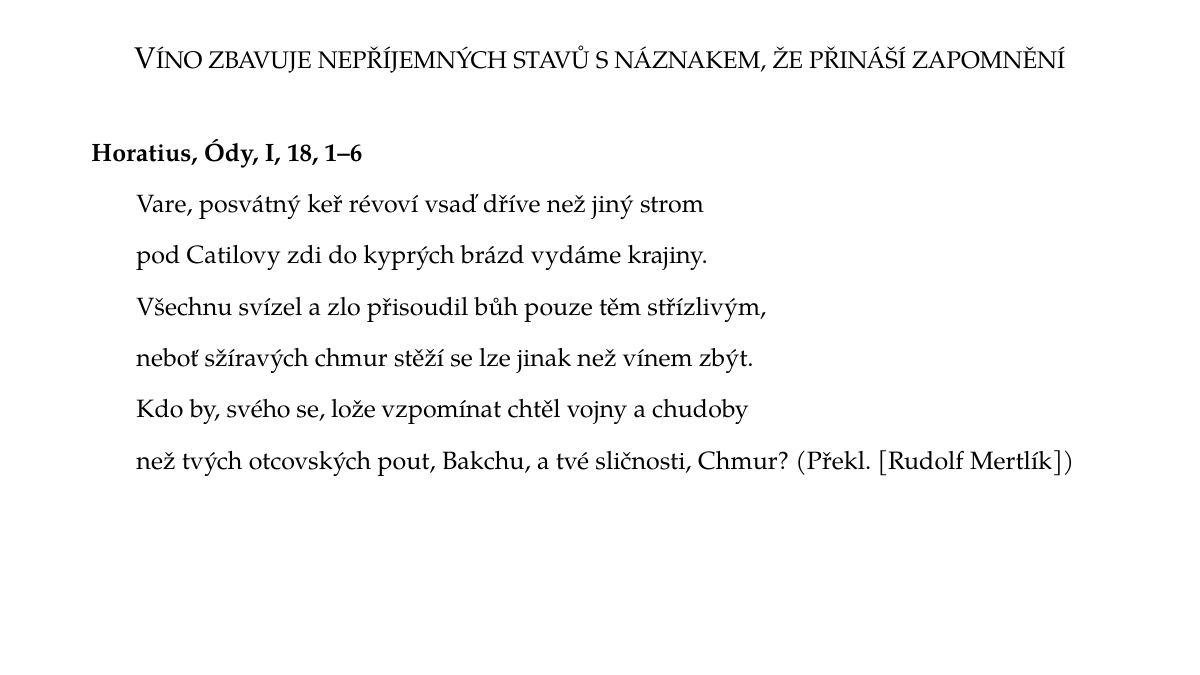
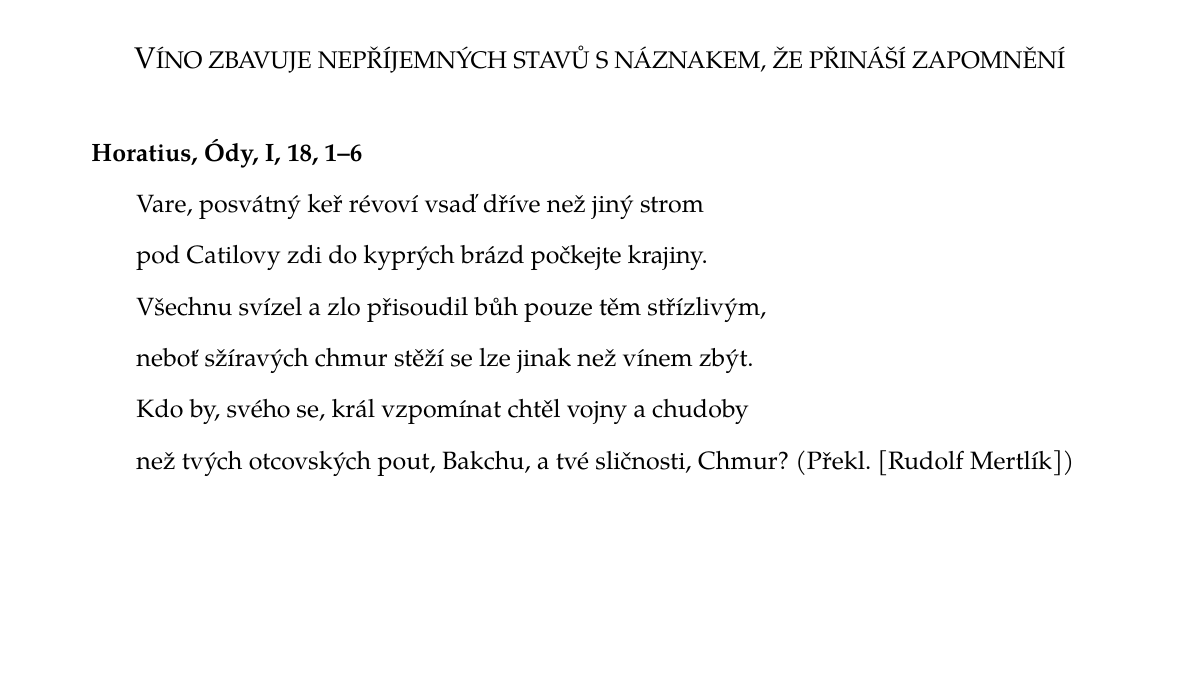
vydáme: vydáme -> počkejte
lože: lože -> král
